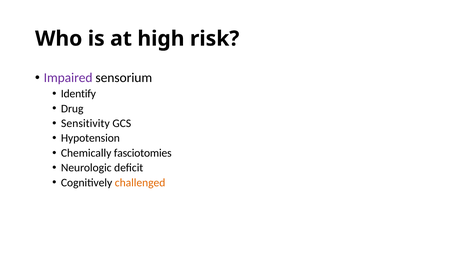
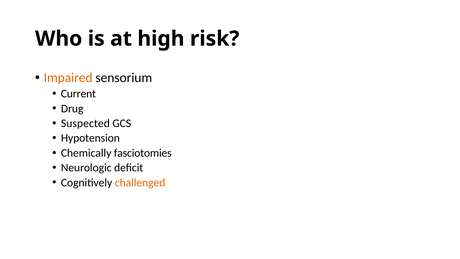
Impaired colour: purple -> orange
Identify: Identify -> Current
Sensitivity: Sensitivity -> Suspected
